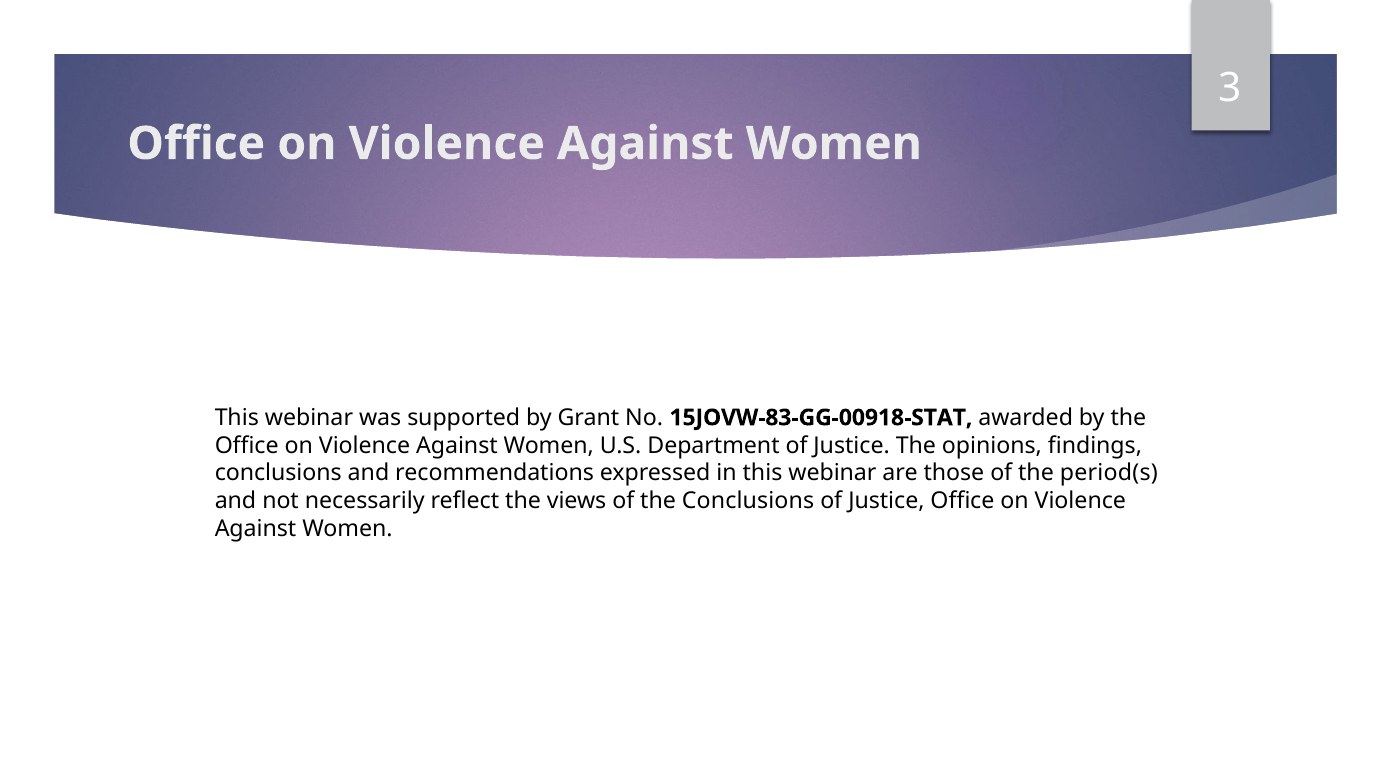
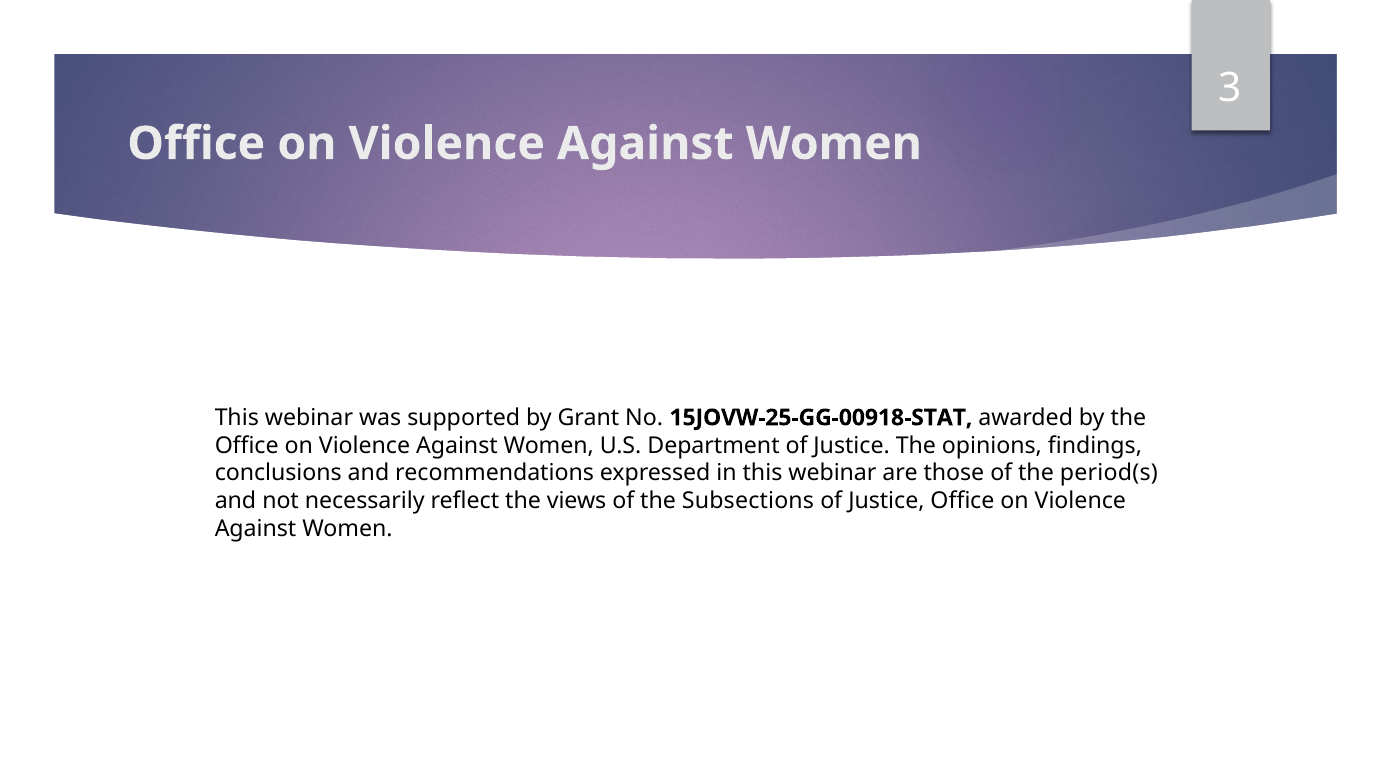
15JOVW-83-GG-00918-STAT: 15JOVW-83-GG-00918-STAT -> 15JOVW-25-GG-00918-STAT
the Conclusions: Conclusions -> Subsections
